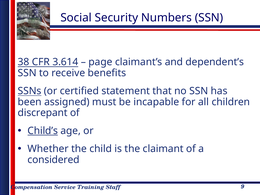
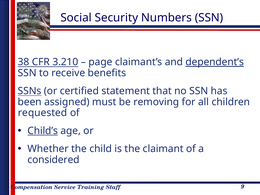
3.614: 3.614 -> 3.210
dependent’s underline: none -> present
incapable: incapable -> removing
discrepant: discrepant -> requested
